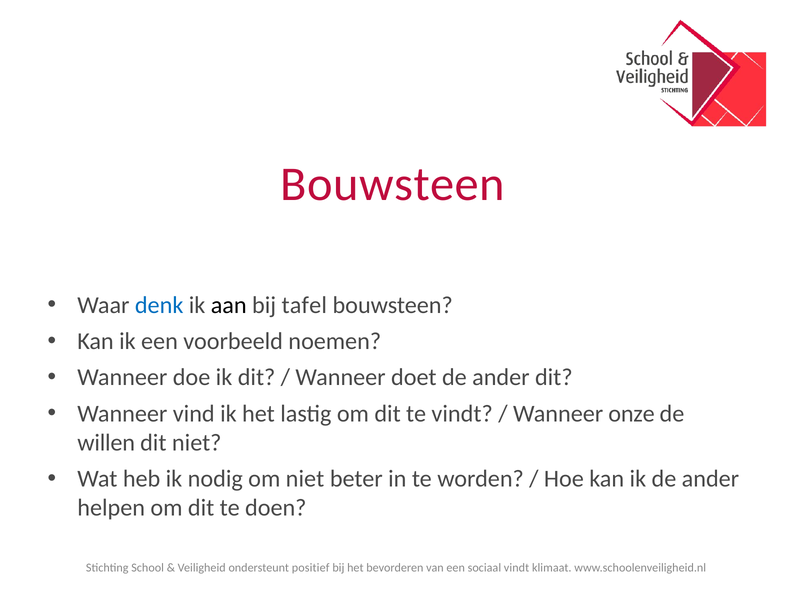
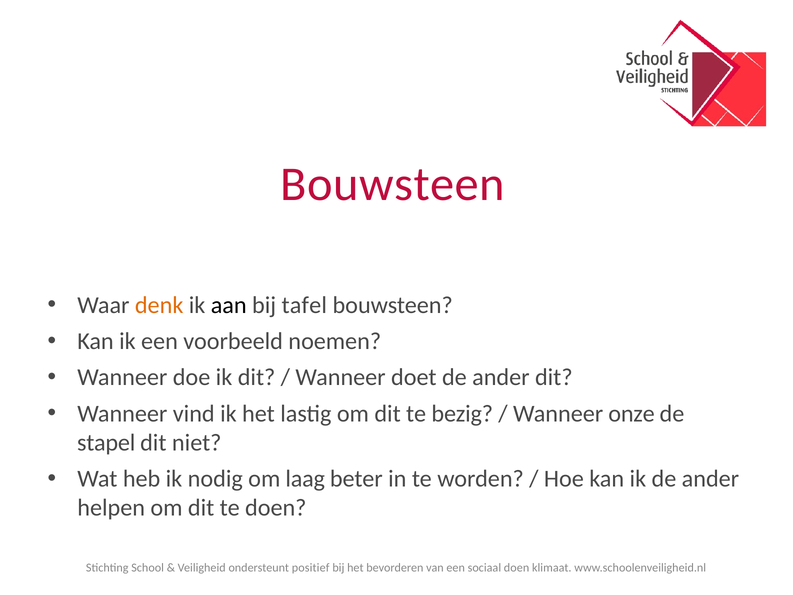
denk colour: blue -> orange
te vindt: vindt -> bezig
willen: willen -> stapel
om niet: niet -> laag
sociaal vindt: vindt -> doen
